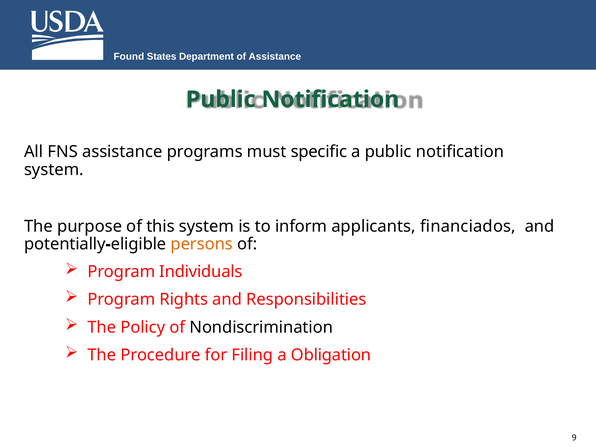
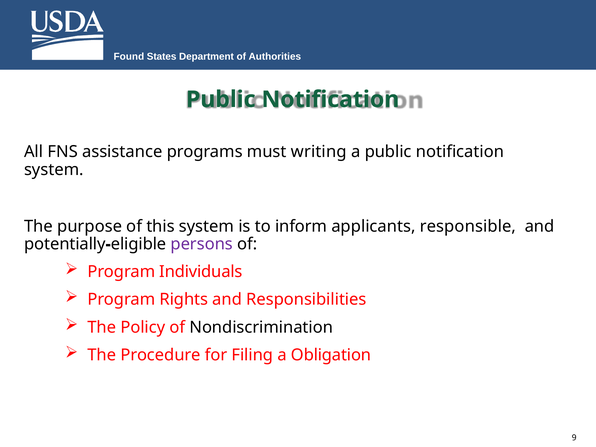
of Assistance: Assistance -> Authorities
specific: specific -> writing
financiados: financiados -> responsible
persons colour: orange -> purple
